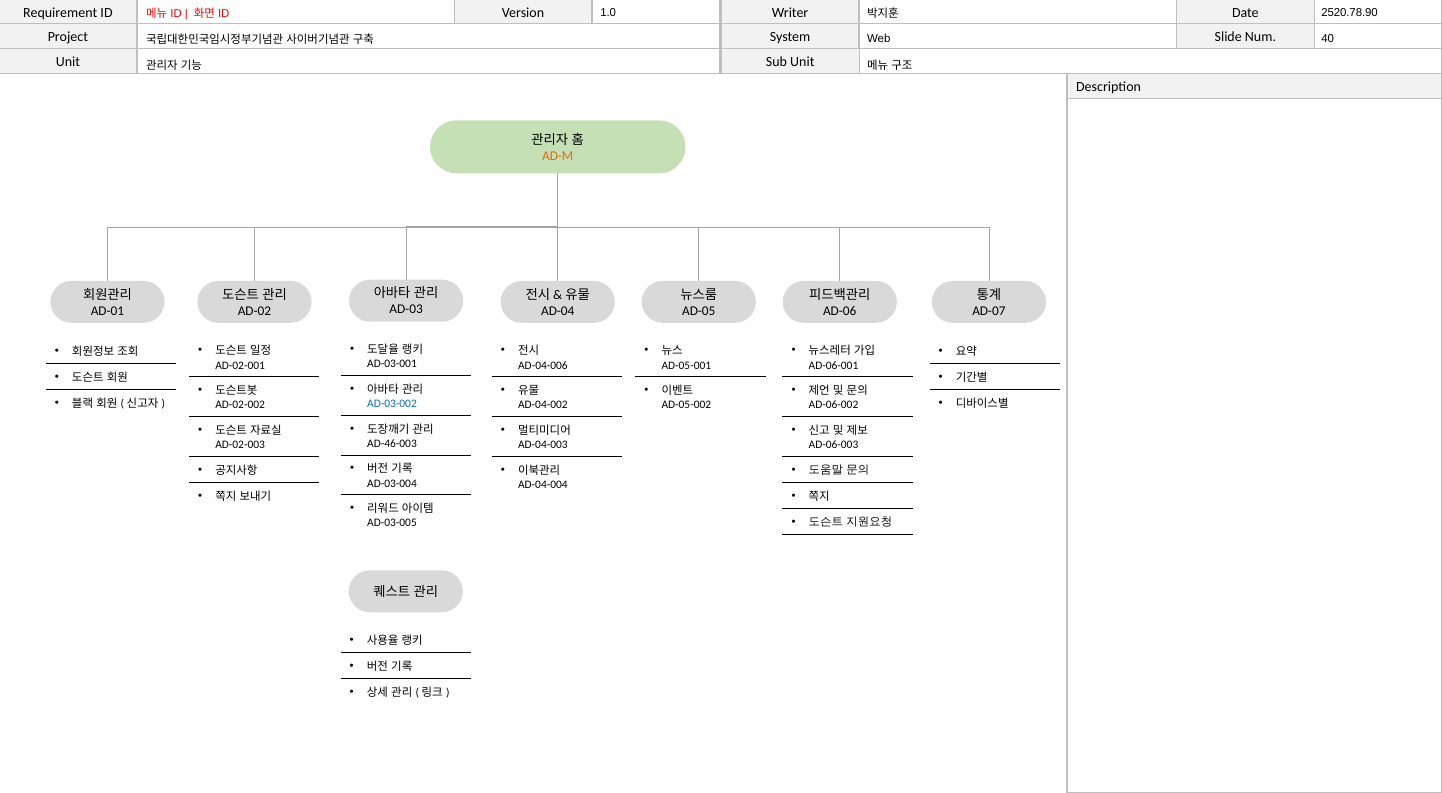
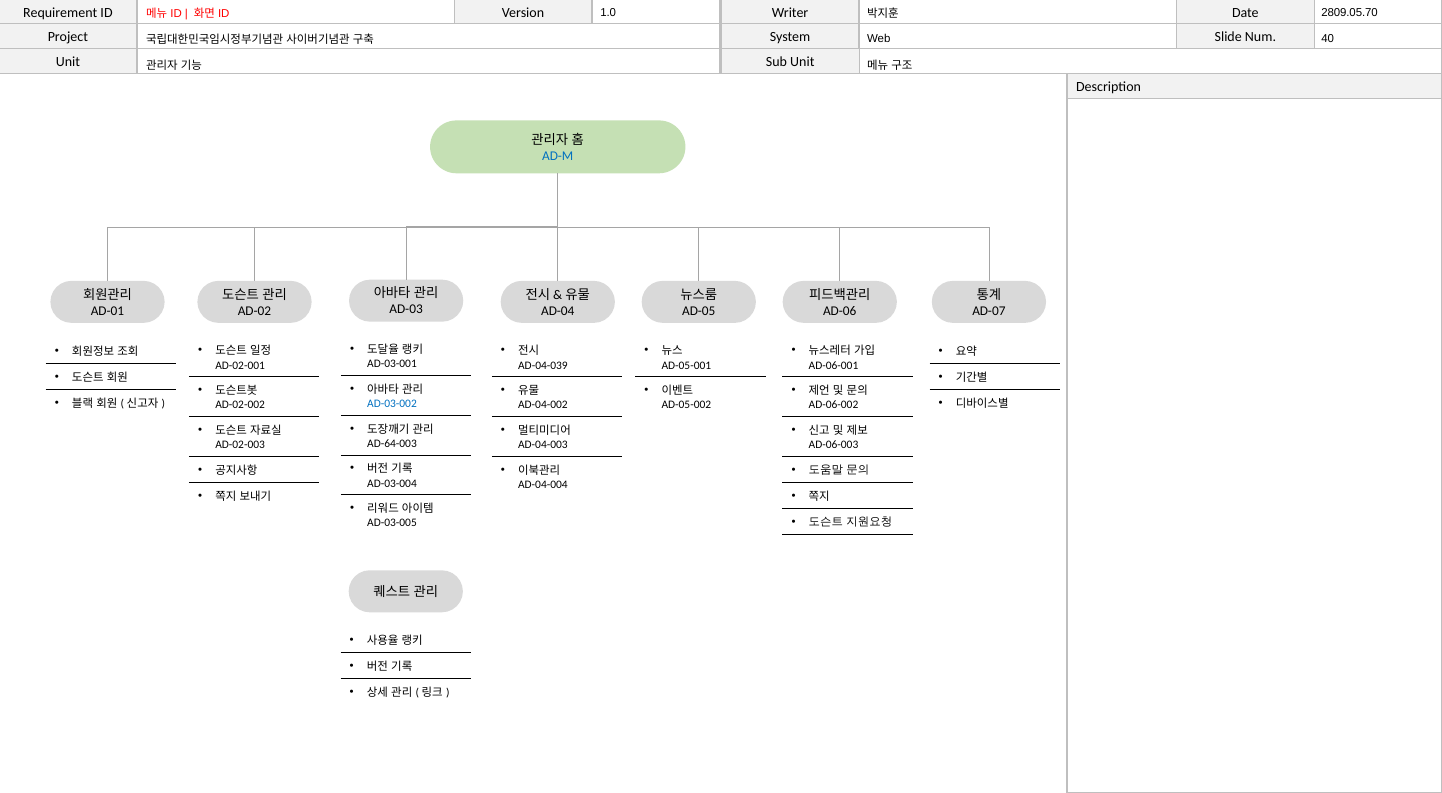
2520.78.90: 2520.78.90 -> 2809.05.70
AD-M colour: orange -> blue
AD-04-006: AD-04-006 -> AD-04-039
AD-46-003: AD-46-003 -> AD-64-003
